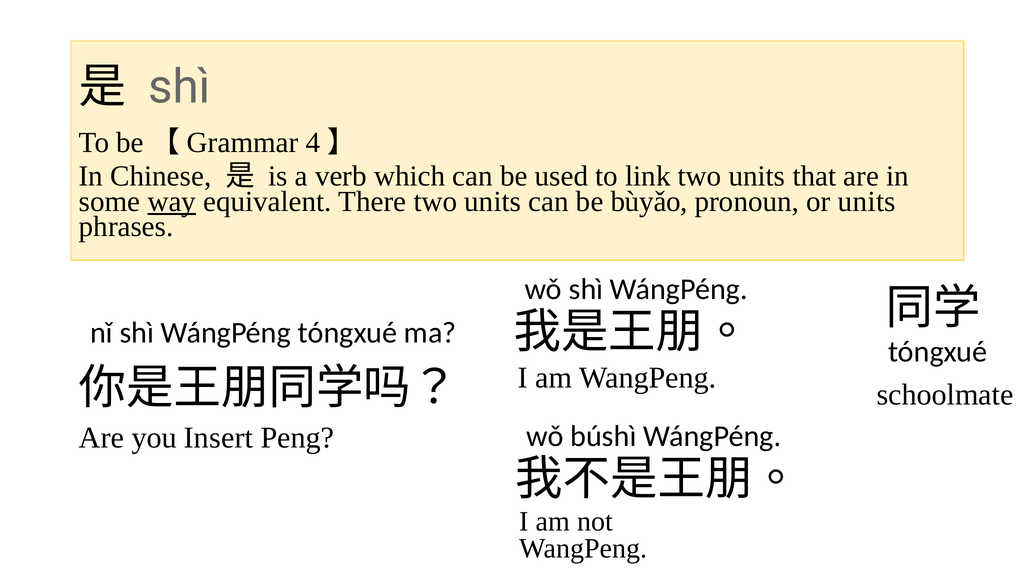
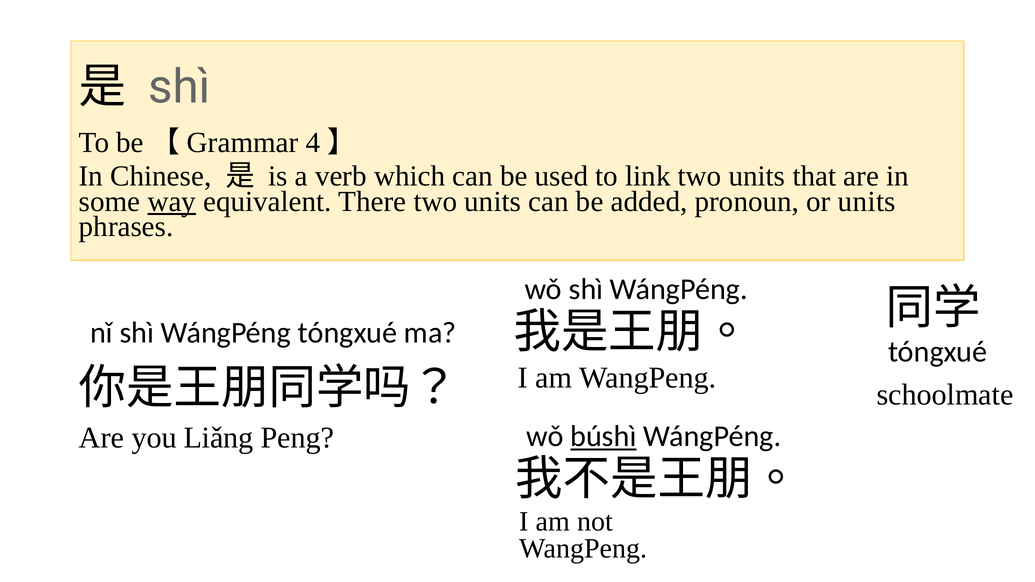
bùyǎo: bùyǎo -> added
Insert: Insert -> Liǎng
búshì underline: none -> present
